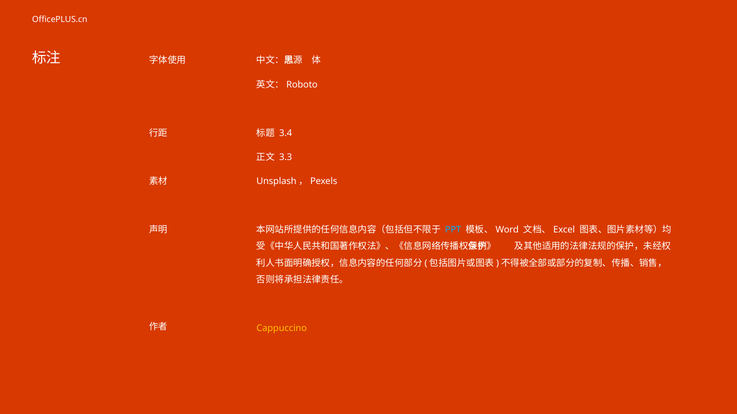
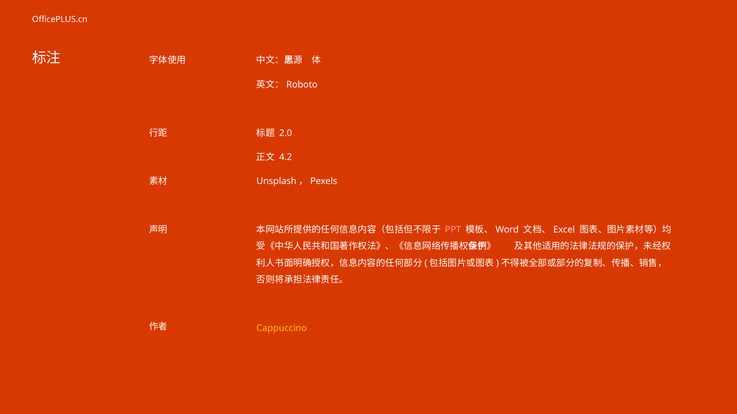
3.4: 3.4 -> 2.0
3.3: 3.3 -> 4.2
PPT colour: light blue -> pink
